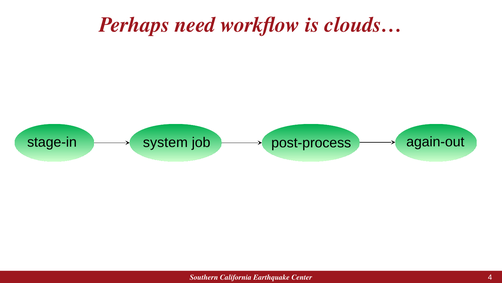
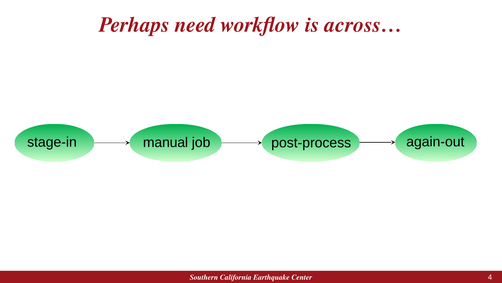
clouds…: clouds… -> across…
system: system -> manual
